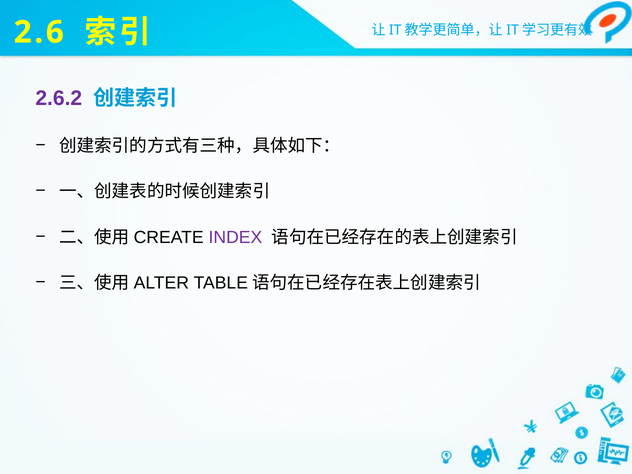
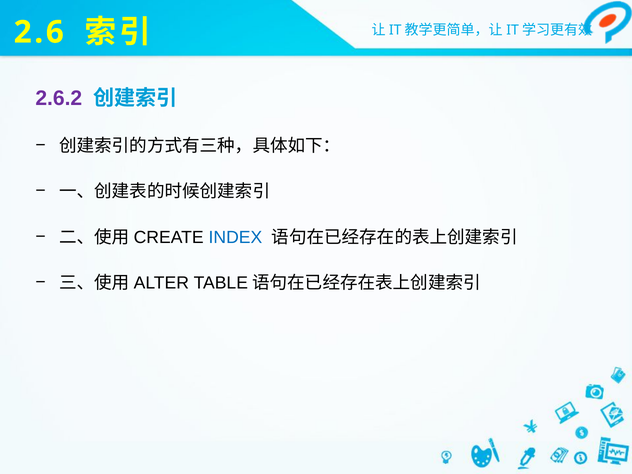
INDEX colour: purple -> blue
